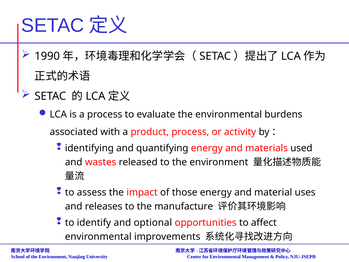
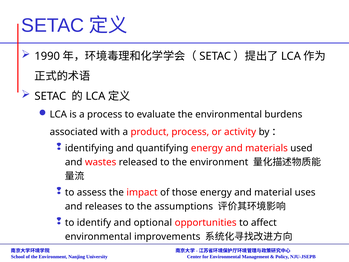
manufacture: manufacture -> assumptions
